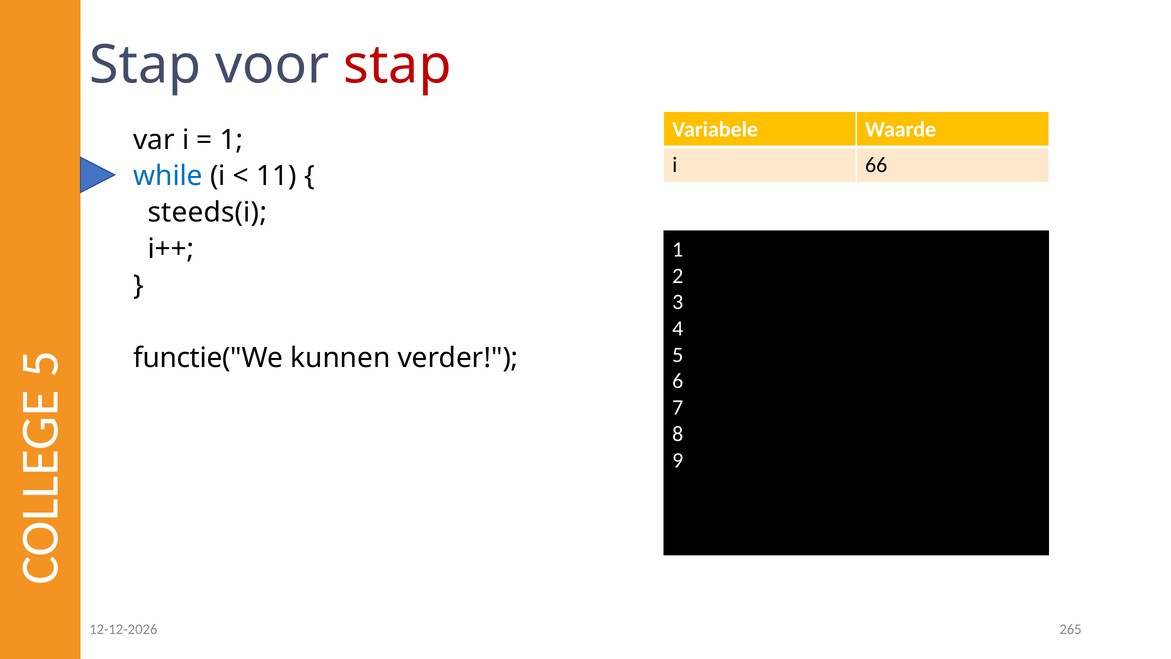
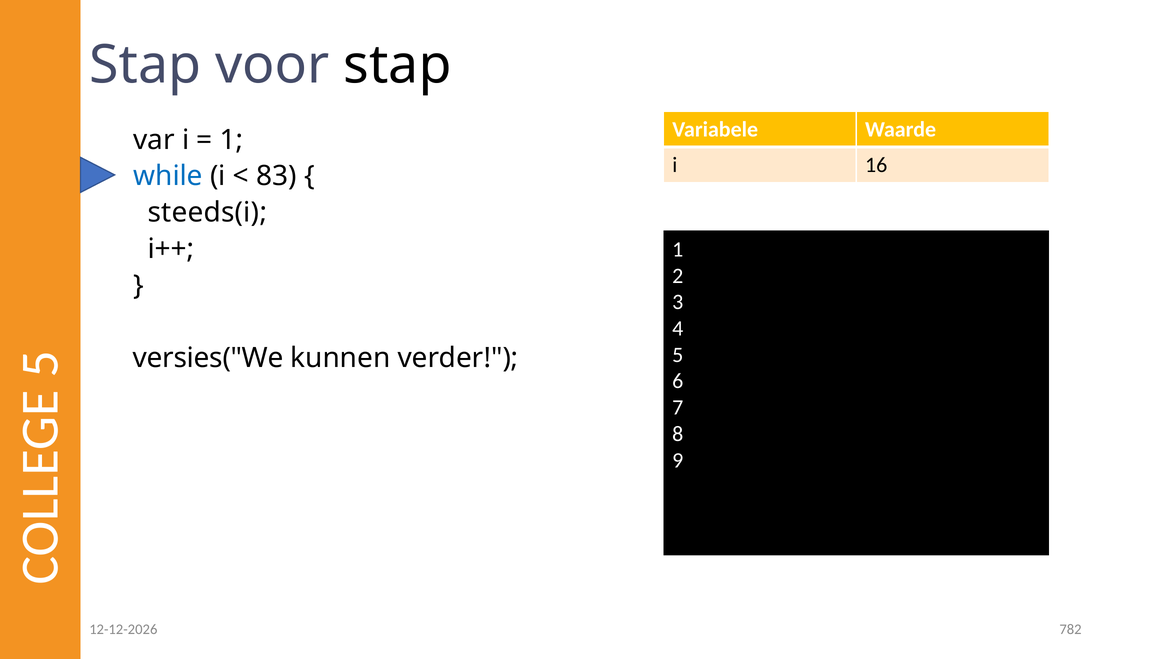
stap at (397, 65) colour: red -> black
66: 66 -> 16
11: 11 -> 83
functie("We: functie("We -> versies("We
265: 265 -> 782
